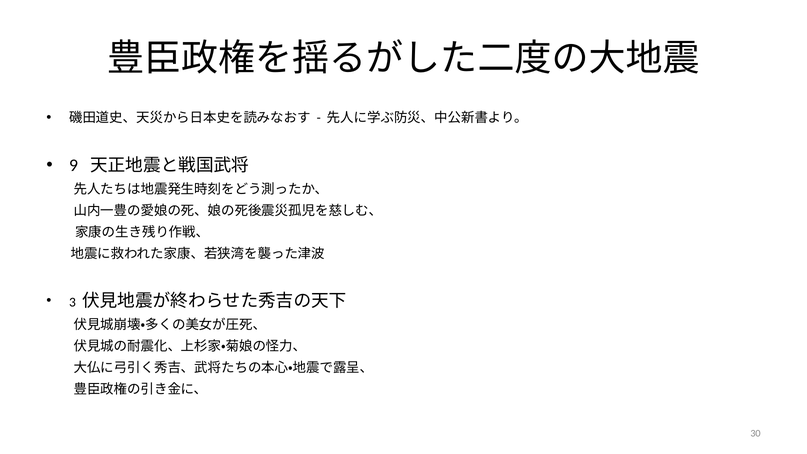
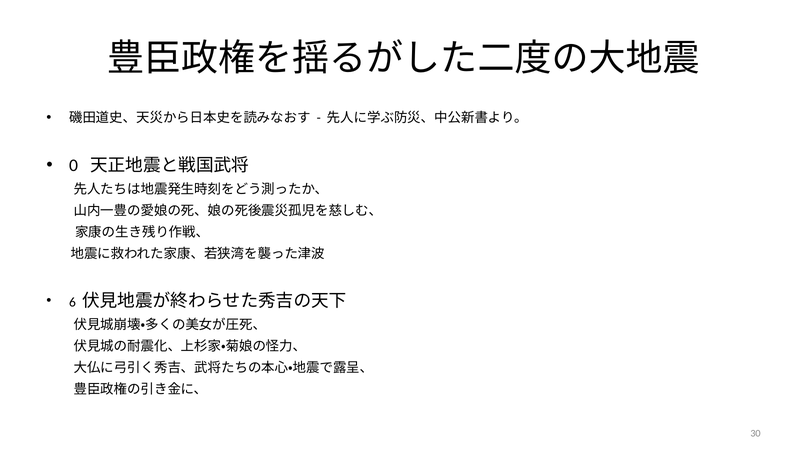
9: 9 -> 0
3: 3 -> 6
